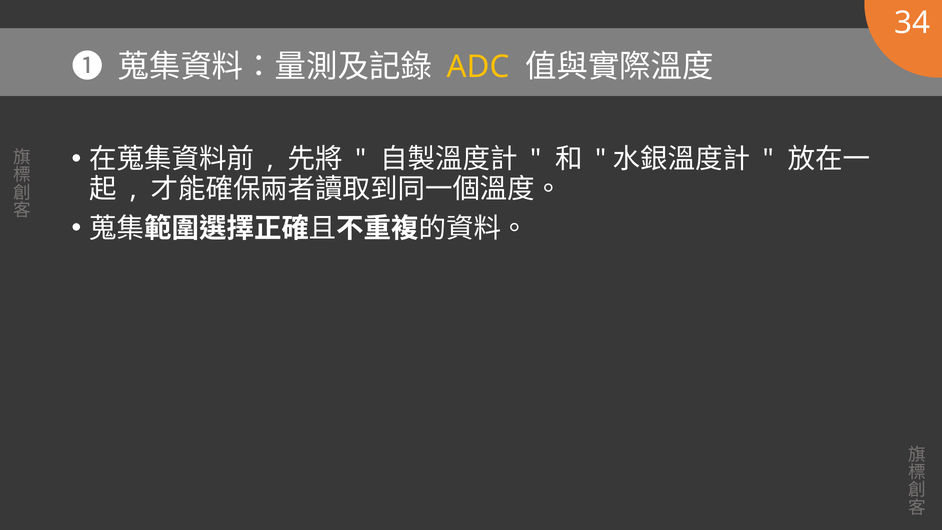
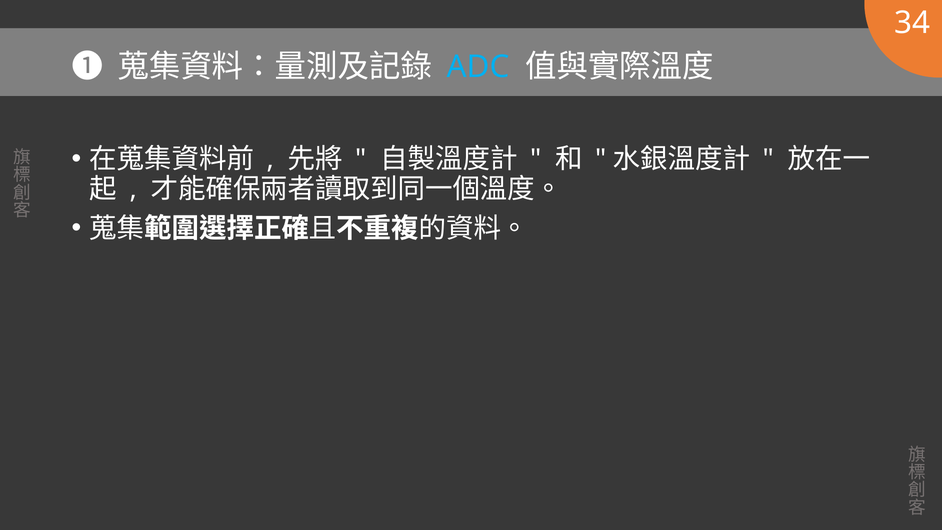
ADC colour: yellow -> light blue
